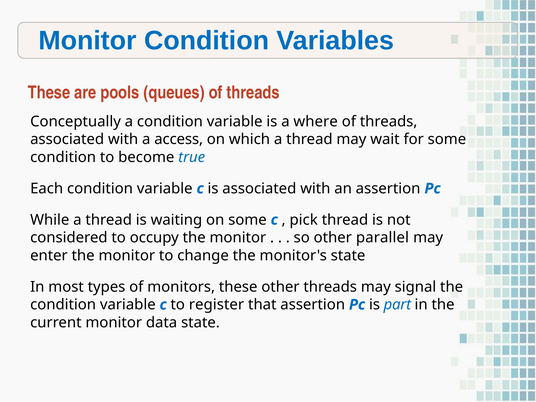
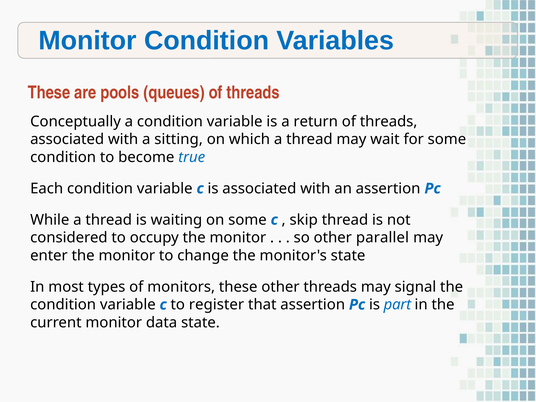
where: where -> return
access: access -> sitting
pick: pick -> skip
